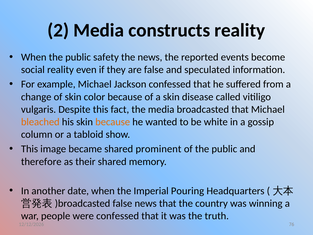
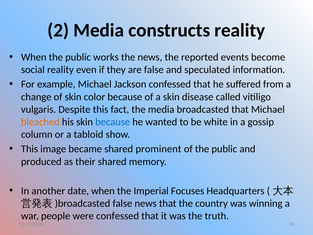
safety: safety -> works
because at (113, 122) colour: orange -> blue
therefore: therefore -> produced
Pouring: Pouring -> Focuses
